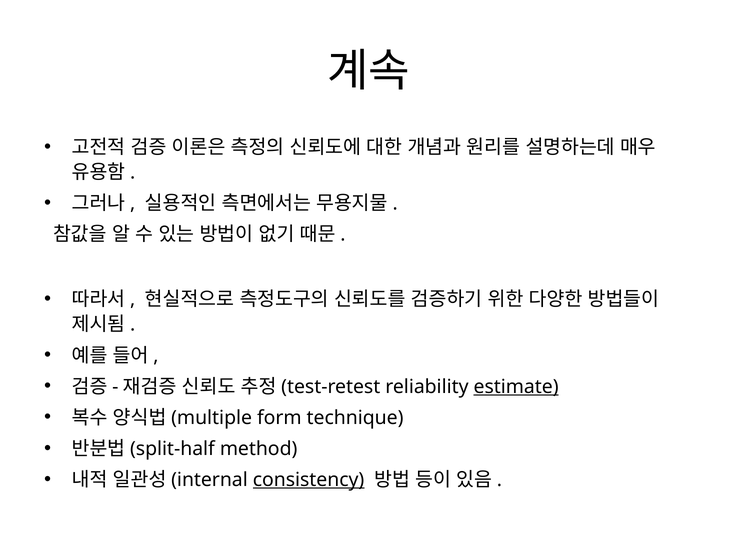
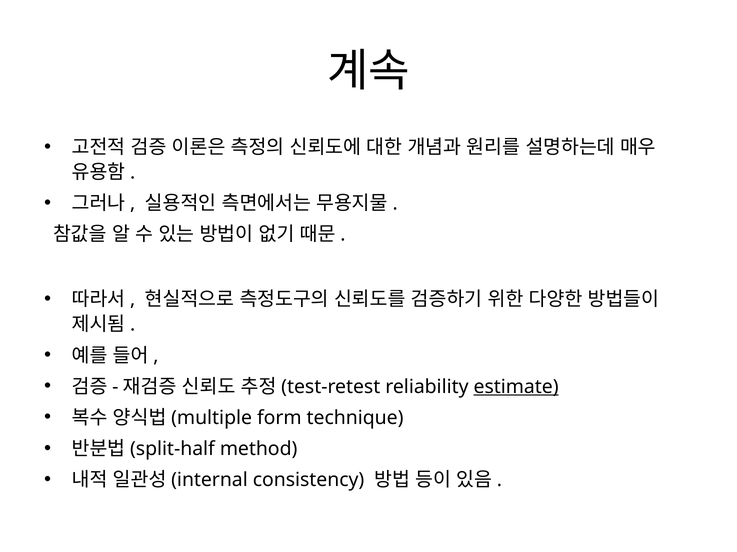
consistency underline: present -> none
